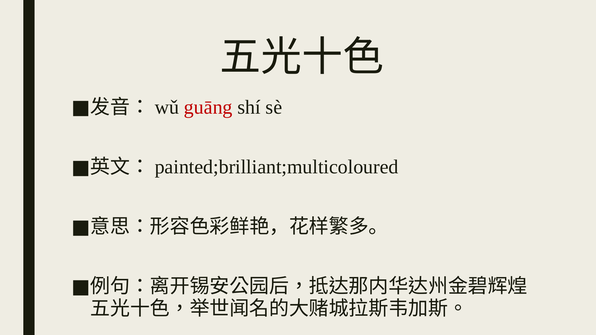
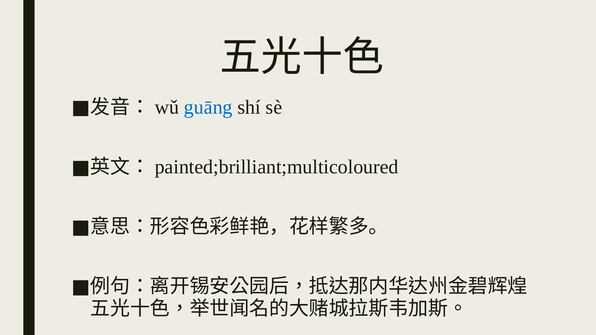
guāng colour: red -> blue
